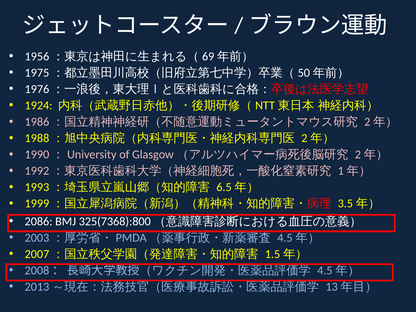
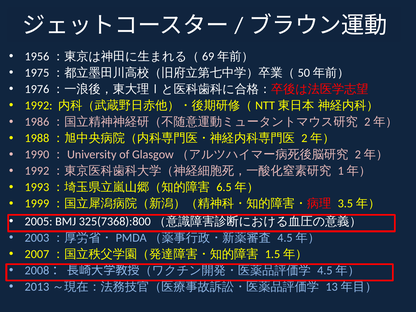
1924: 1924 -> 1992
2086: 2086 -> 2005
